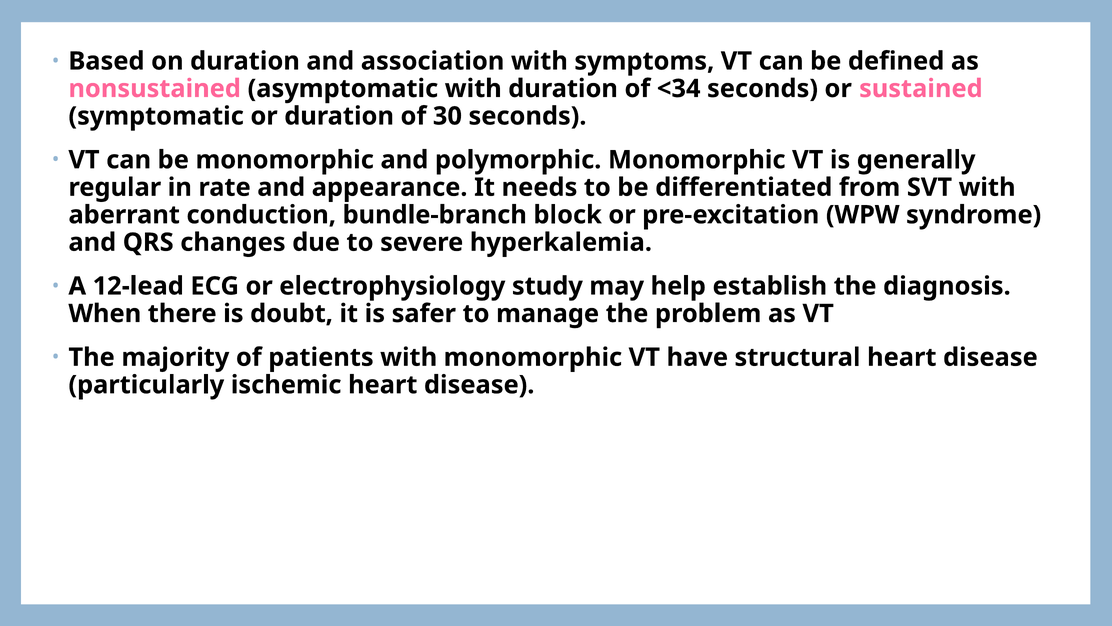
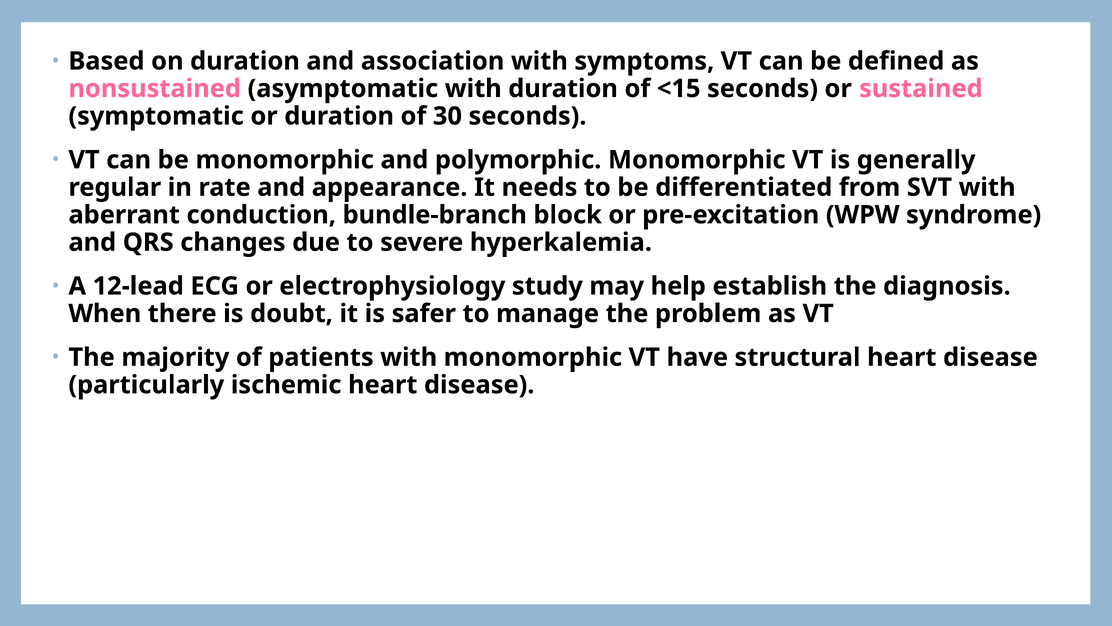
<34: <34 -> <15
